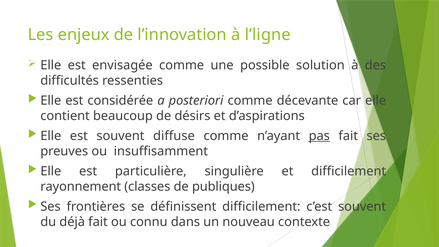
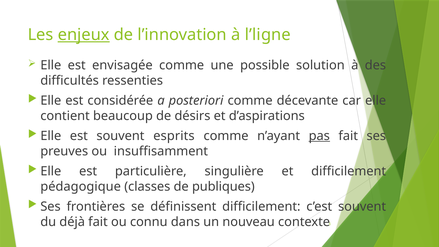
enjeux underline: none -> present
diffuse: diffuse -> esprits
rayonnement: rayonnement -> pédagogique
